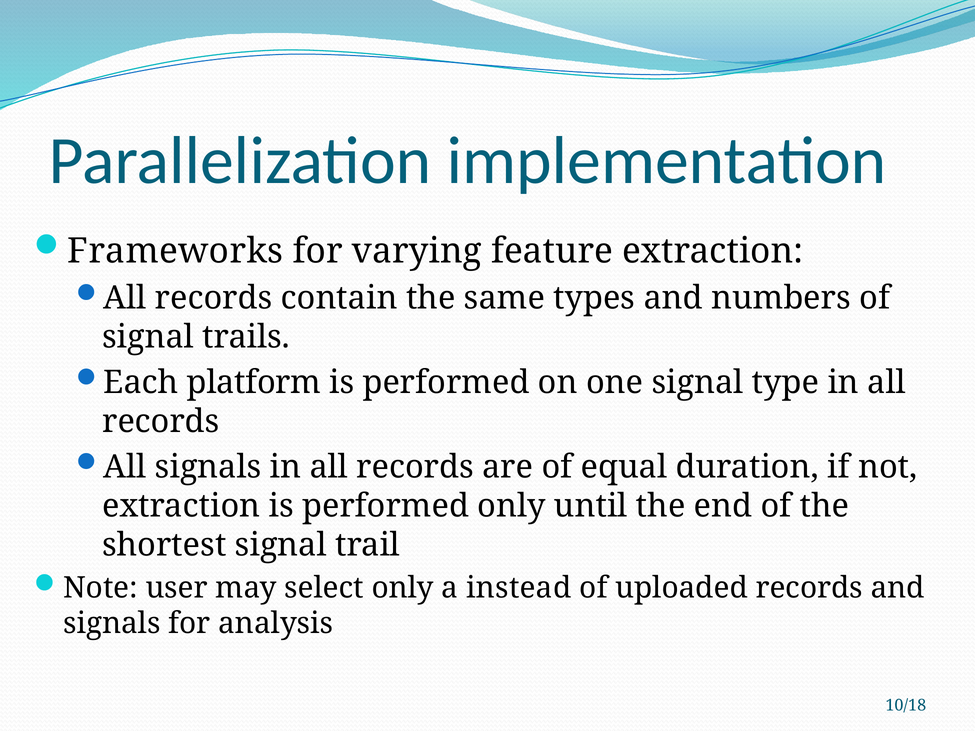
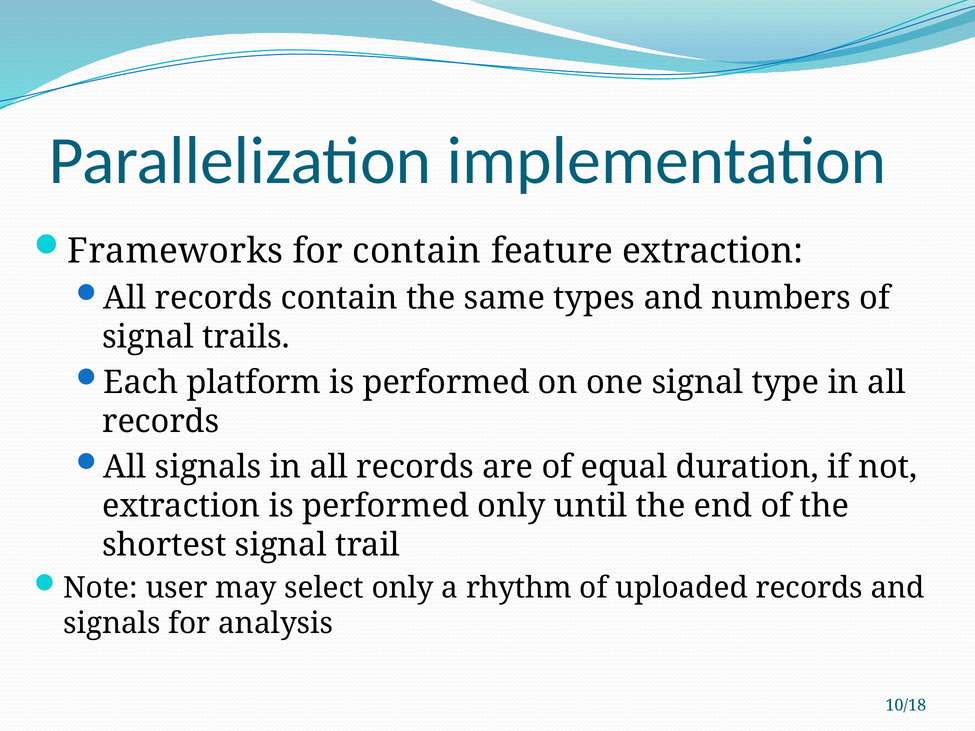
for varying: varying -> contain
instead: instead -> rhythm
